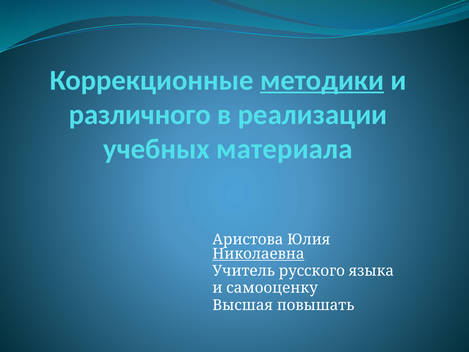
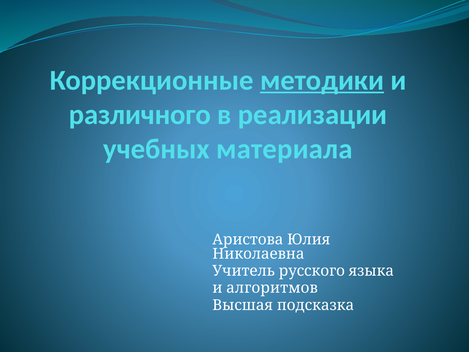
Николаевна underline: present -> none
самооценку: самооценку -> алгоритмов
повышать: повышать -> подсказка
